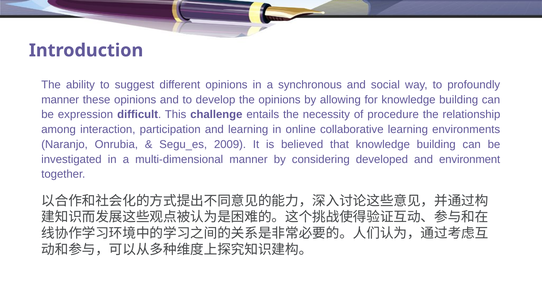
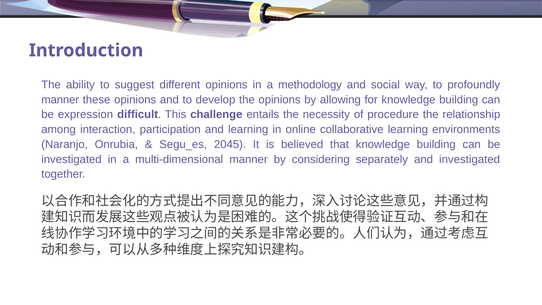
synchronous: synchronous -> methodology
2009: 2009 -> 2045
developed: developed -> separately
and environment: environment -> investigated
